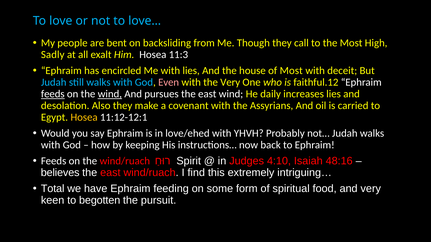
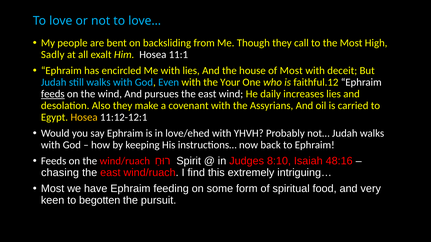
11:3: 11:3 -> 11:1
Even colour: pink -> light blue
the Very: Very -> Your
wind at (110, 94) underline: present -> none
4:10: 4:10 -> 8:10
believes: believes -> chasing
Total at (53, 189): Total -> Most
